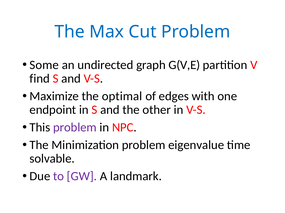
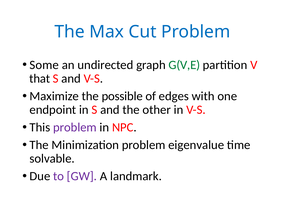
G(V,E colour: black -> green
find: find -> that
optimal: optimal -> possible
